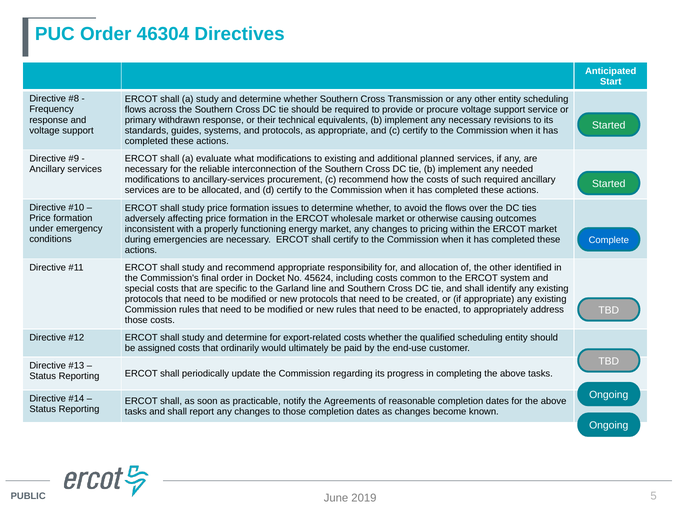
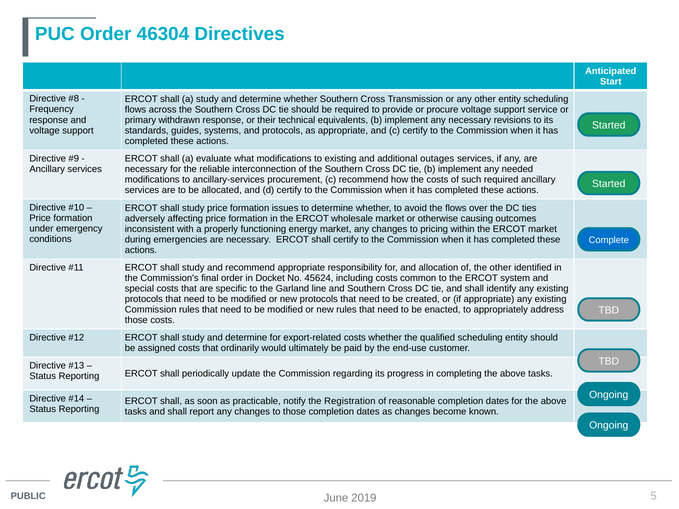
planned: planned -> outages
Agreements: Agreements -> Registration
